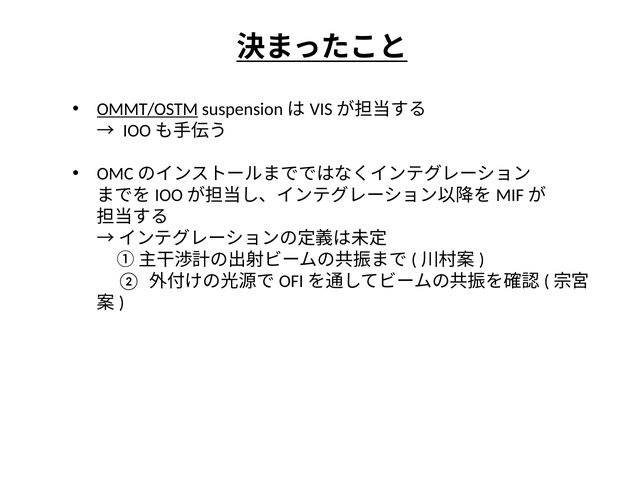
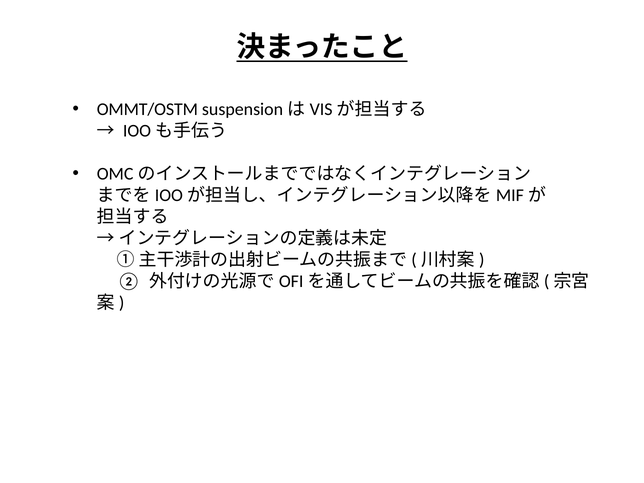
OMMT/OSTM underline: present -> none
